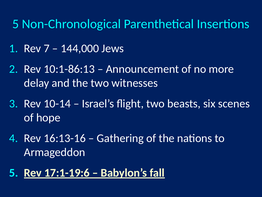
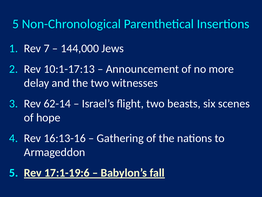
10:1-86:13: 10:1-86:13 -> 10:1-17:13
10-14: 10-14 -> 62-14
